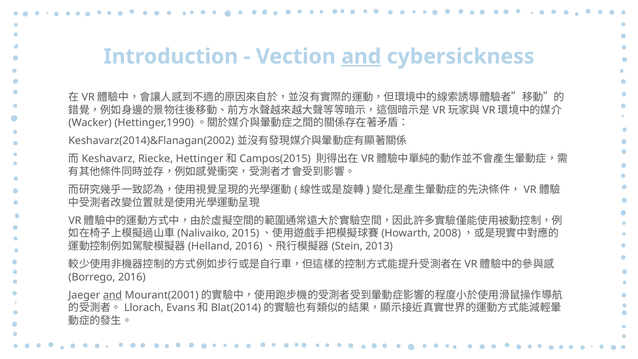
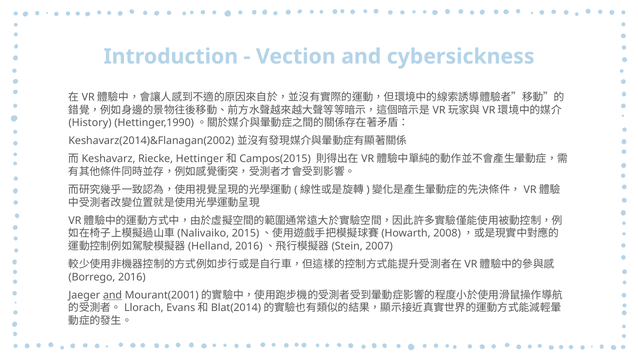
and at (361, 57) underline: present -> none
Wacker: Wacker -> History
2013: 2013 -> 2007
